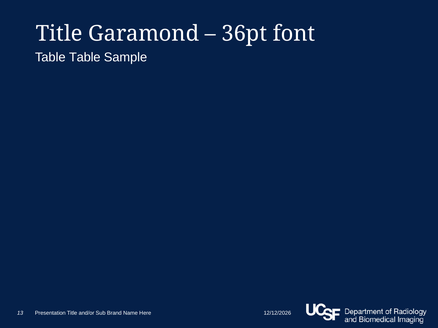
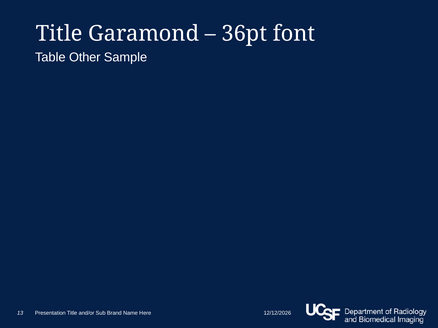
Table Table: Table -> Other
